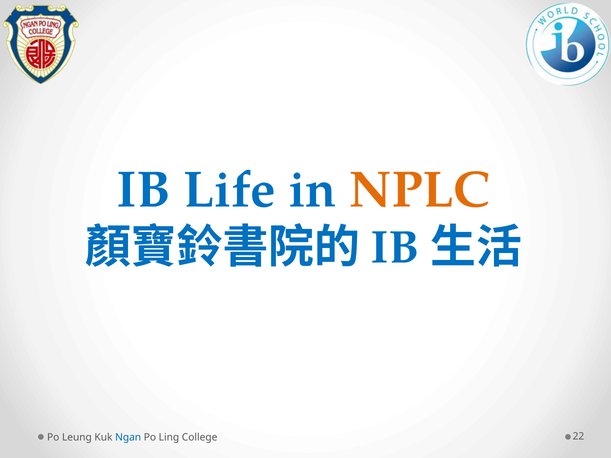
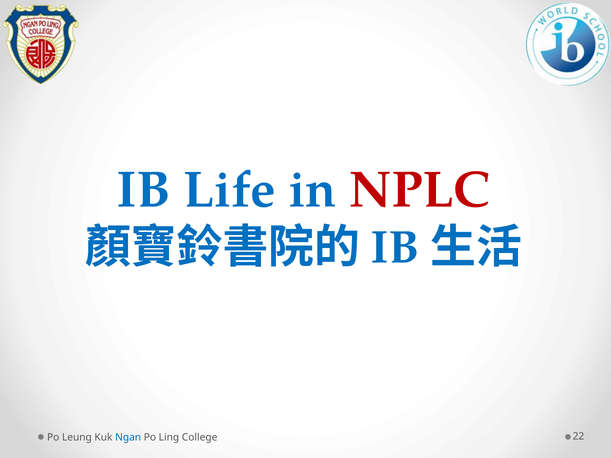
NPLC colour: orange -> red
